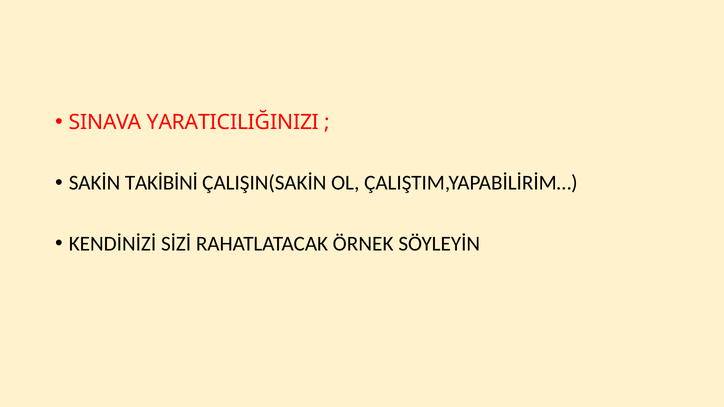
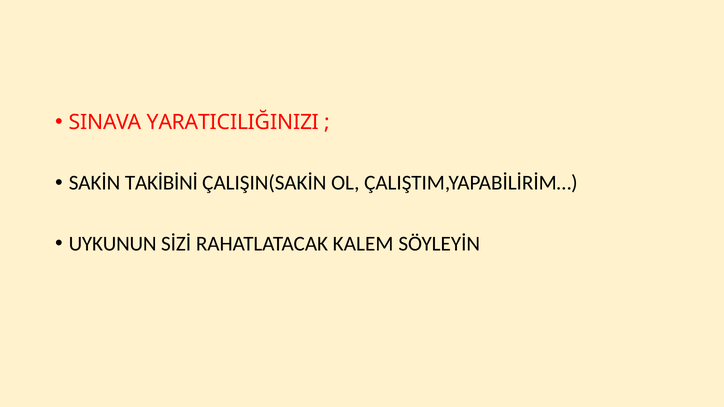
KENDİNİZİ: KENDİNİZİ -> UYKUNUN
ÖRNEK: ÖRNEK -> KALEM
